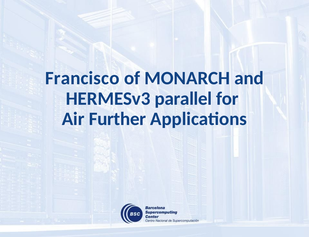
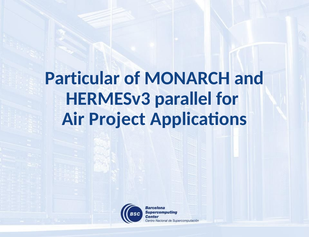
Francisco: Francisco -> Particular
Further: Further -> Project
